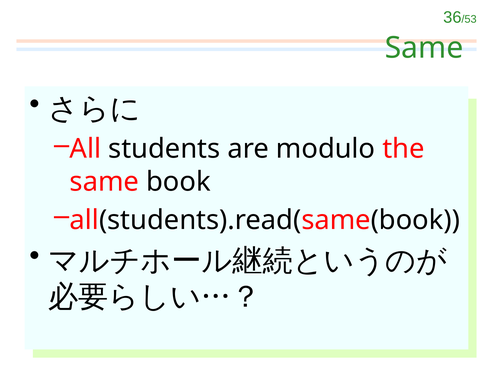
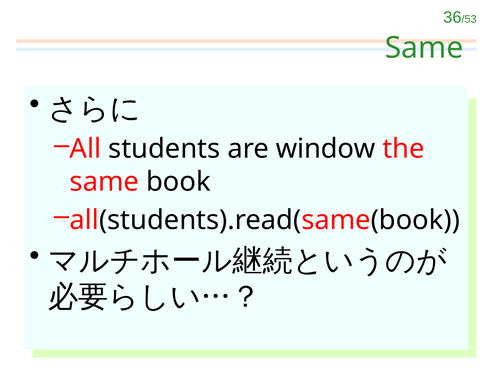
modulo: modulo -> window
